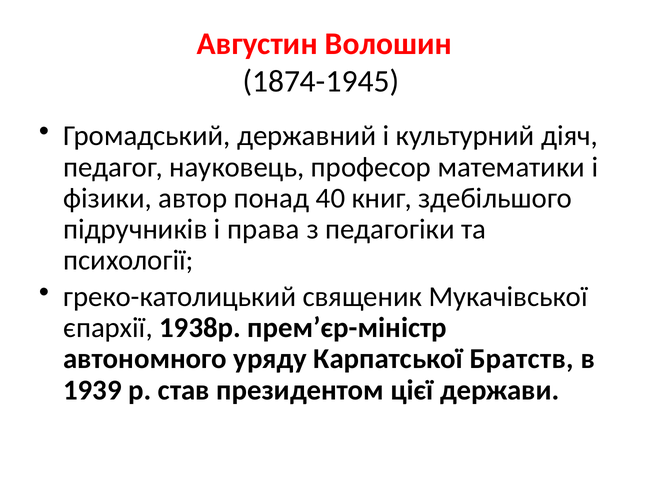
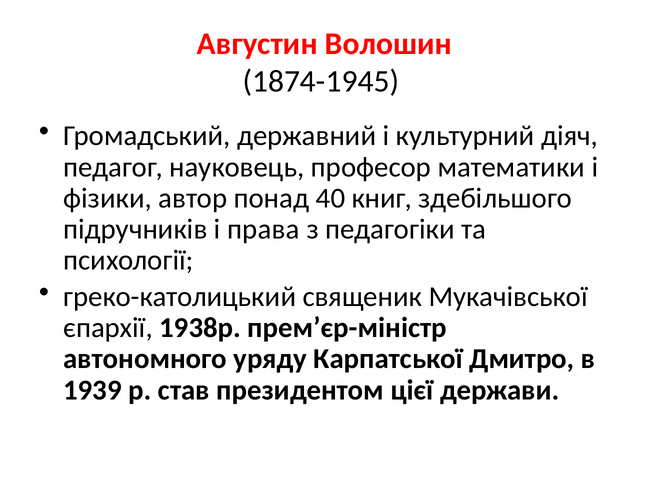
Братств: Братств -> Дмитро
